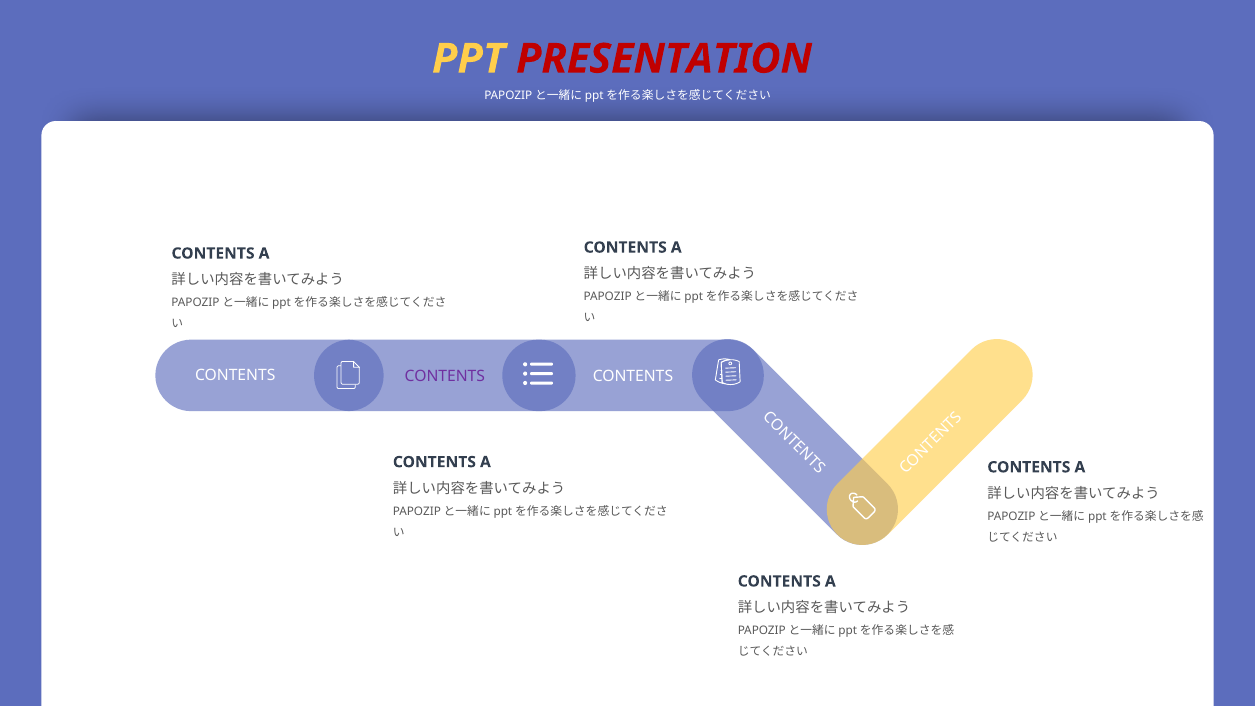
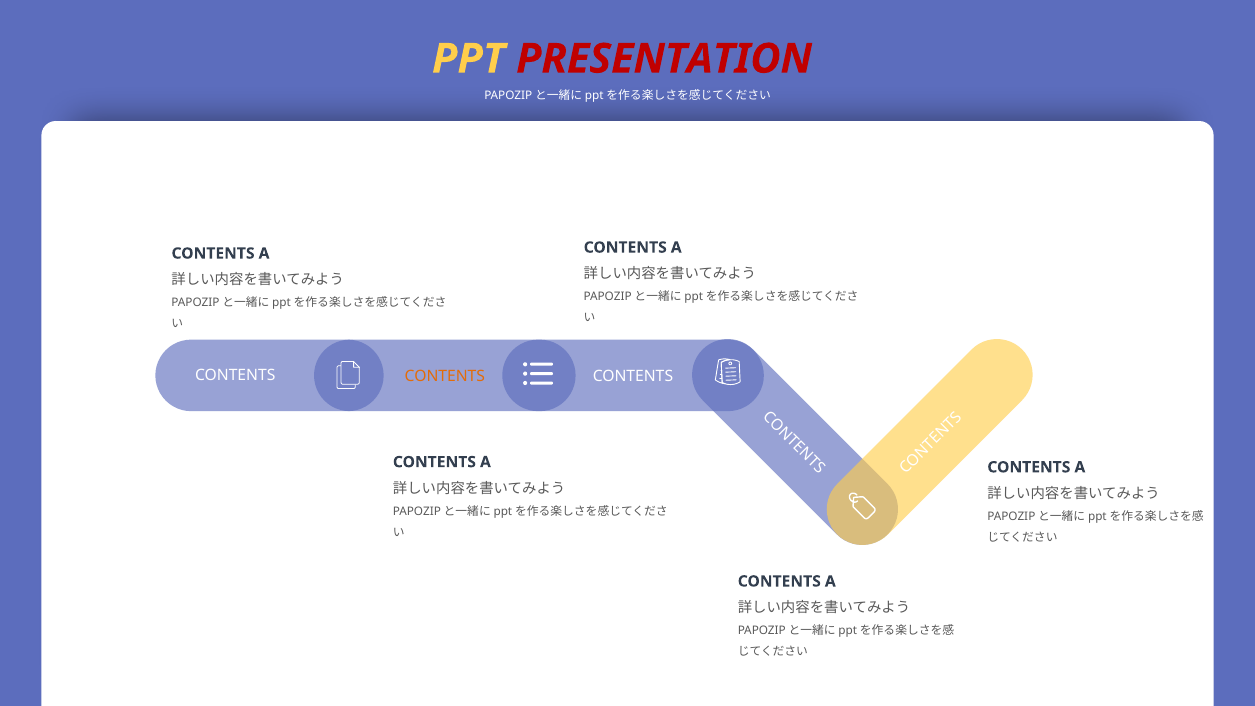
CONTENTS at (445, 376) colour: purple -> orange
